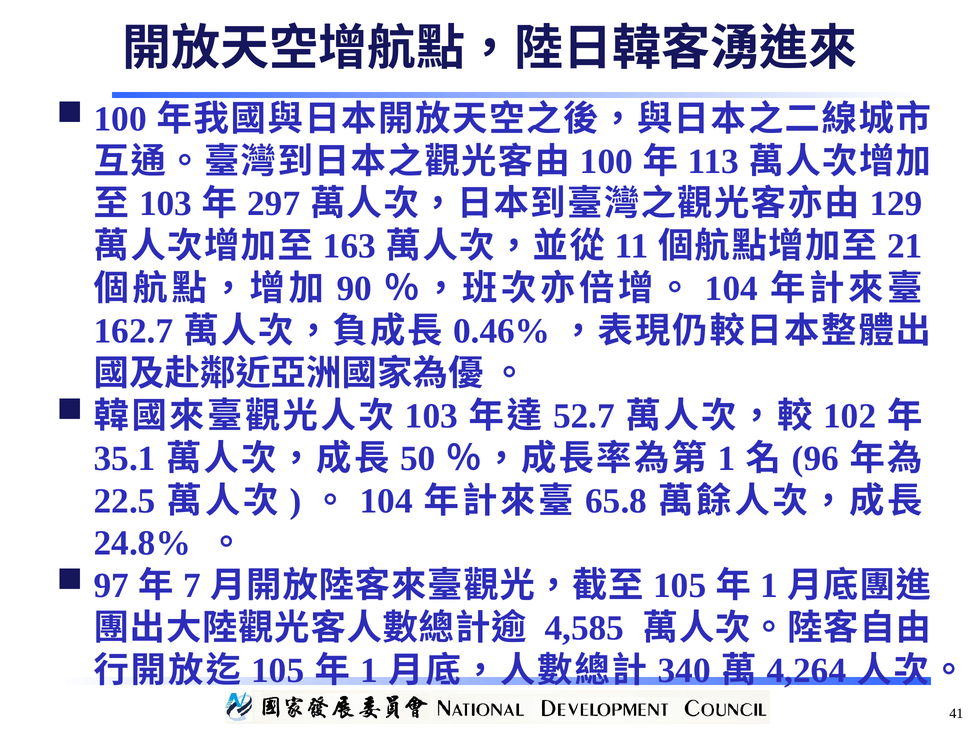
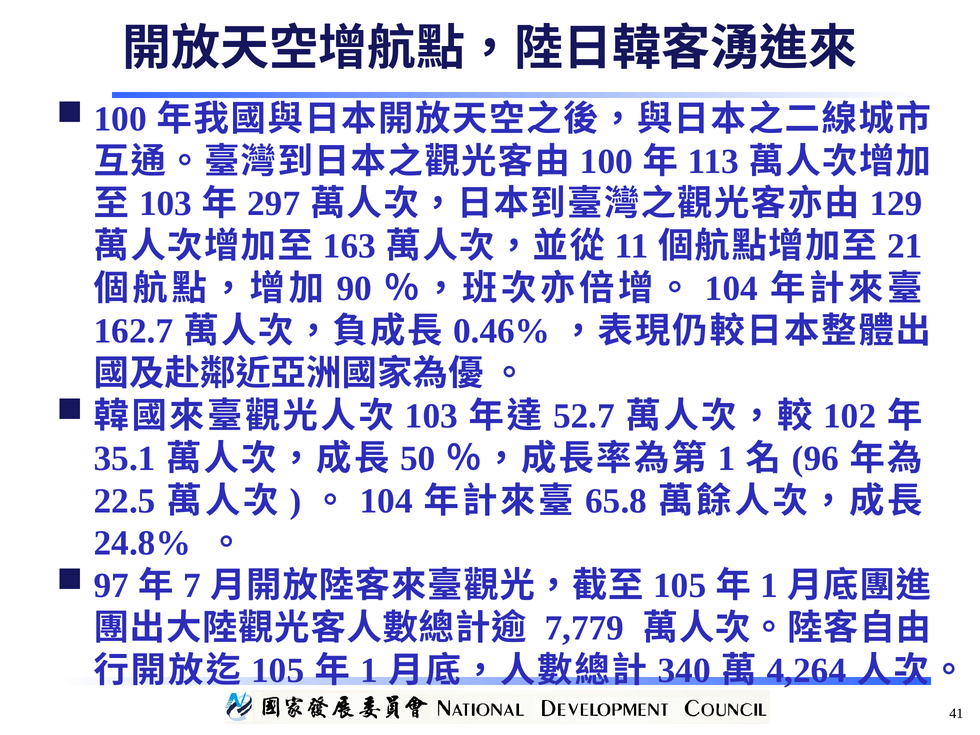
4,585: 4,585 -> 7,779
